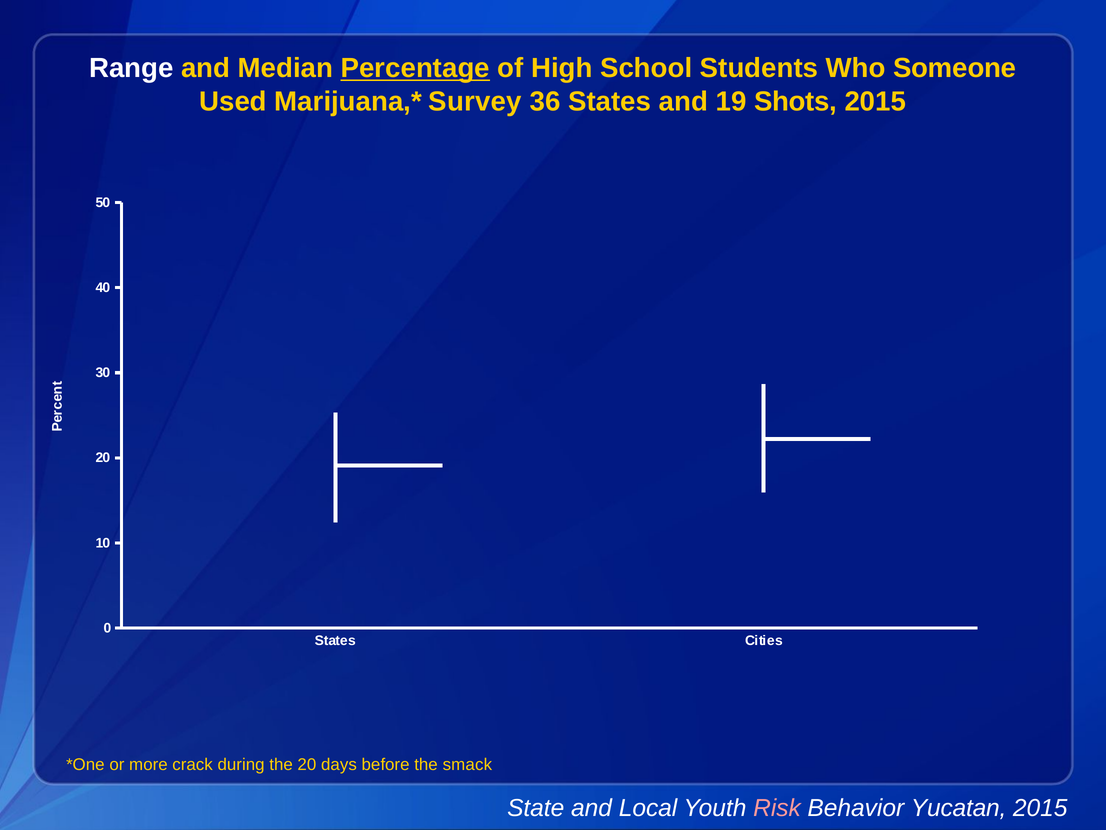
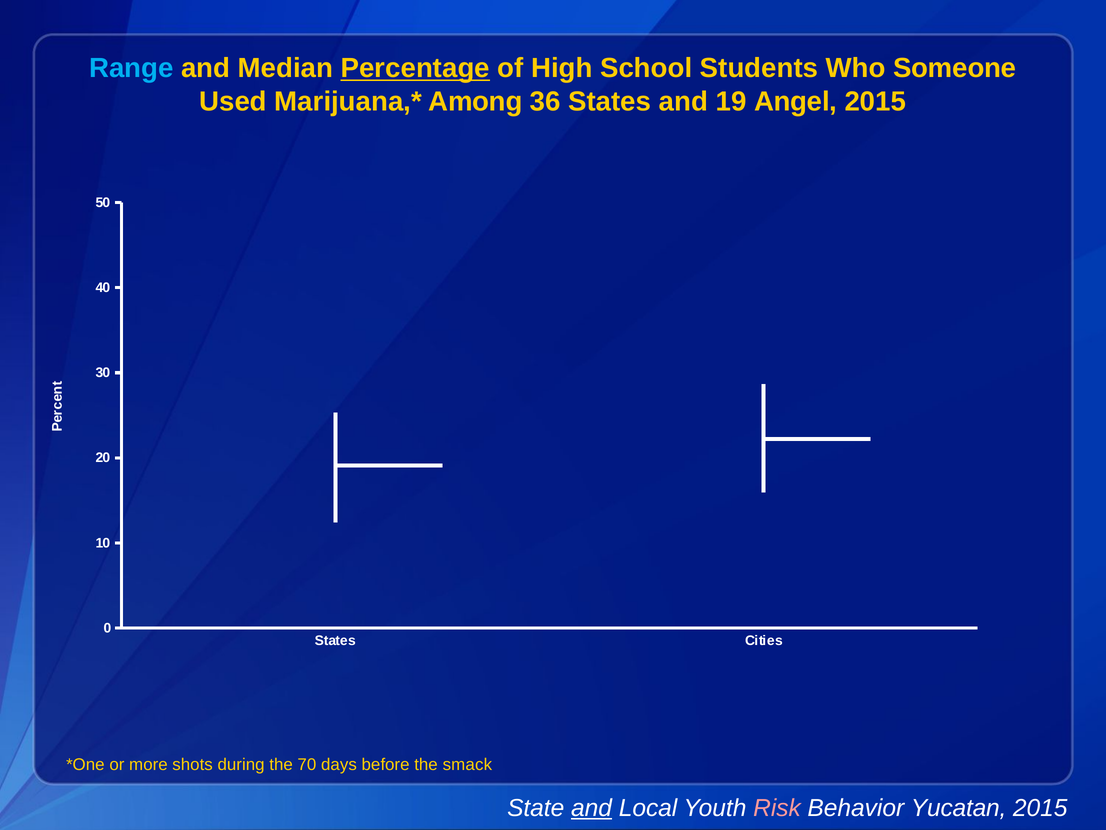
Range colour: white -> light blue
Survey: Survey -> Among
Shots: Shots -> Angel
crack: crack -> shots
the 20: 20 -> 70
and at (592, 808) underline: none -> present
